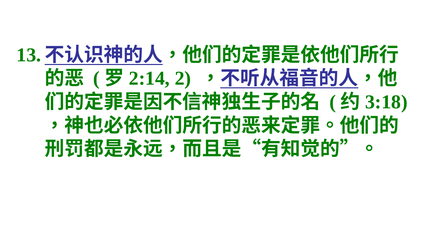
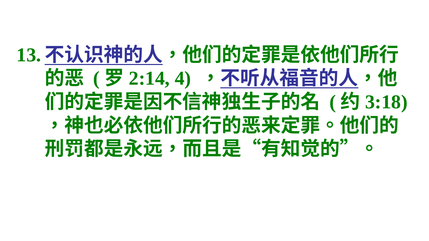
2: 2 -> 4
